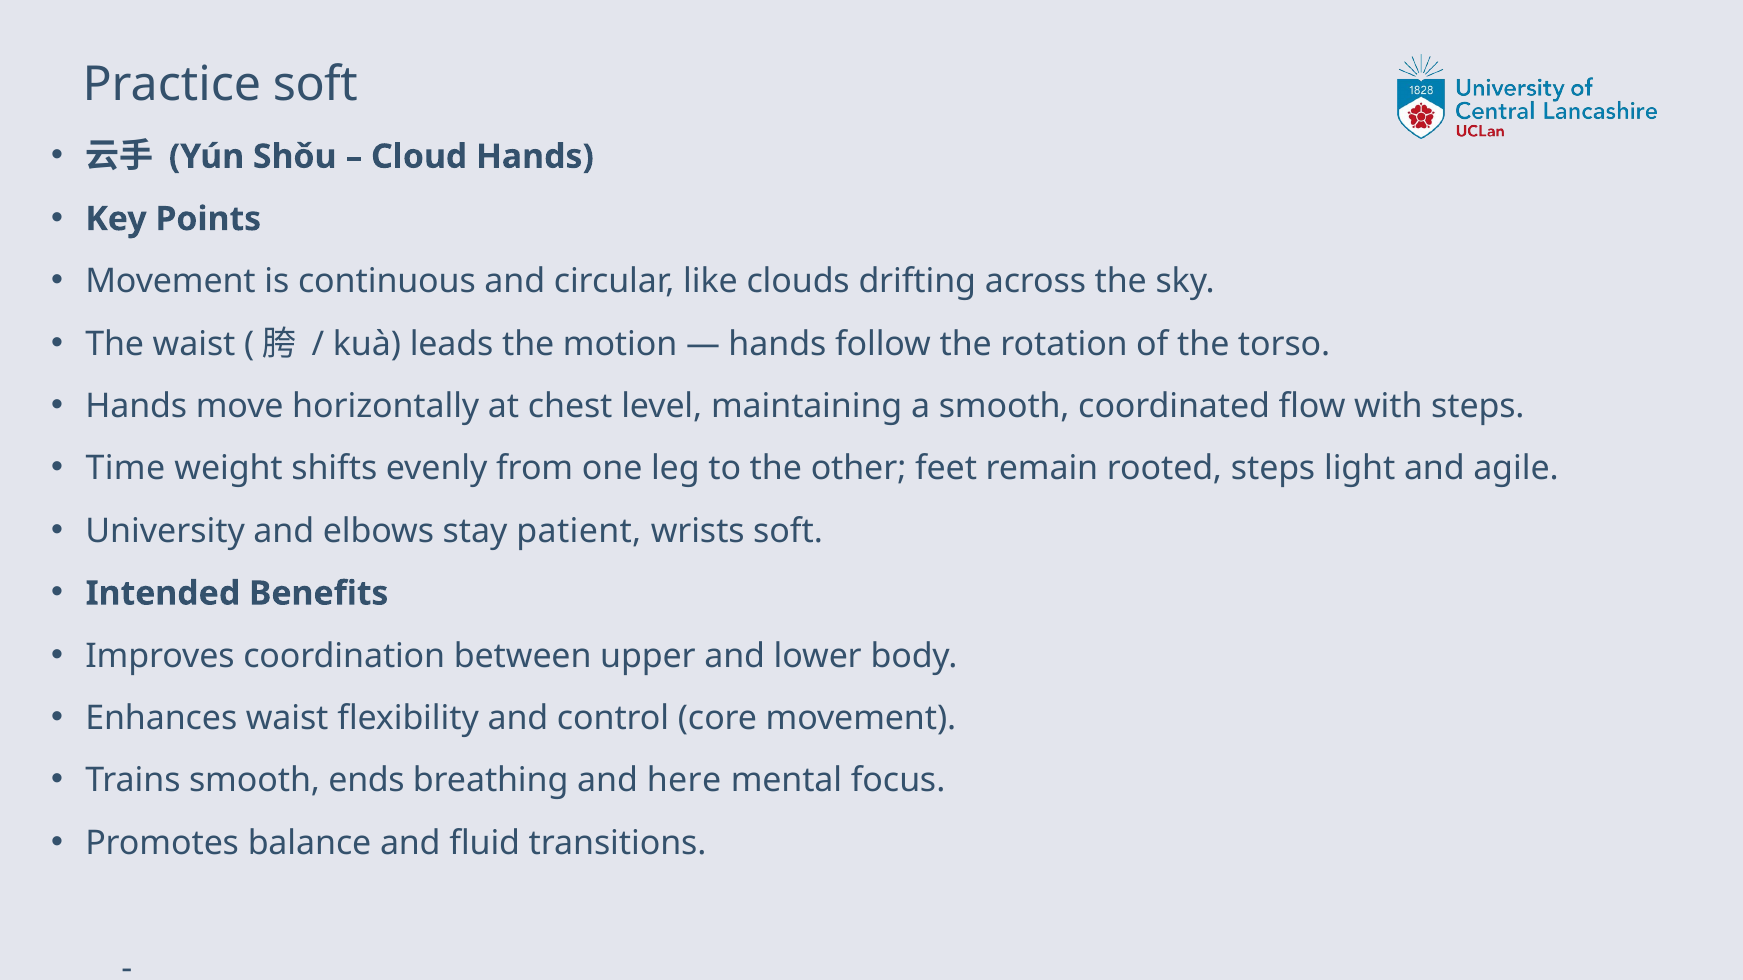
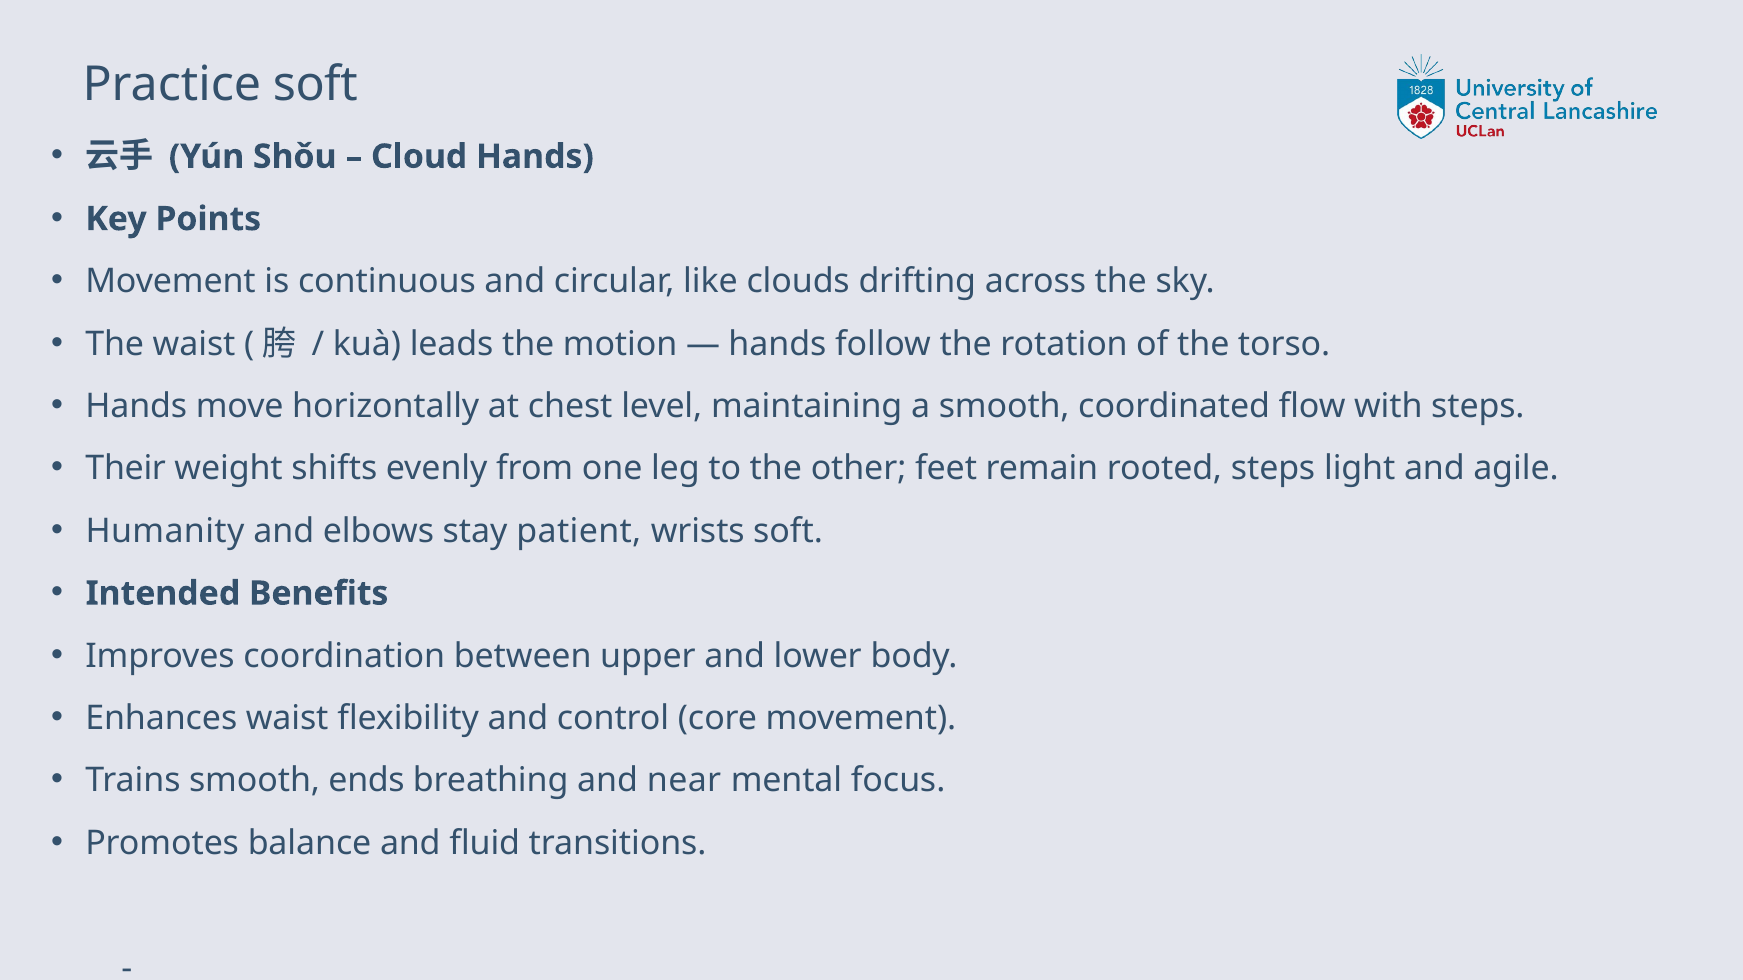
Time: Time -> Their
University: University -> Humanity
here: here -> near
